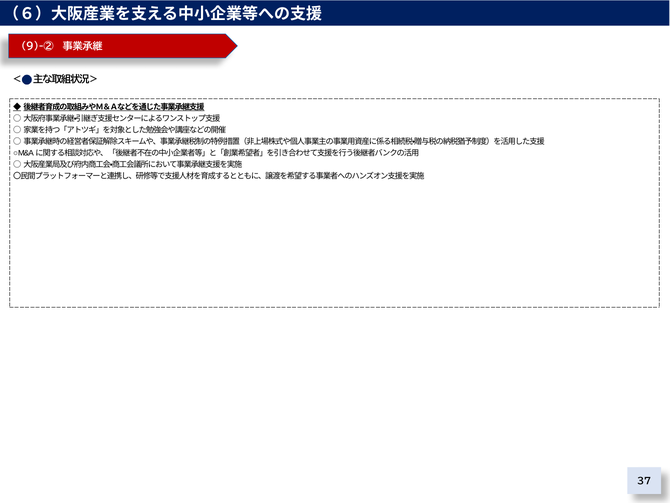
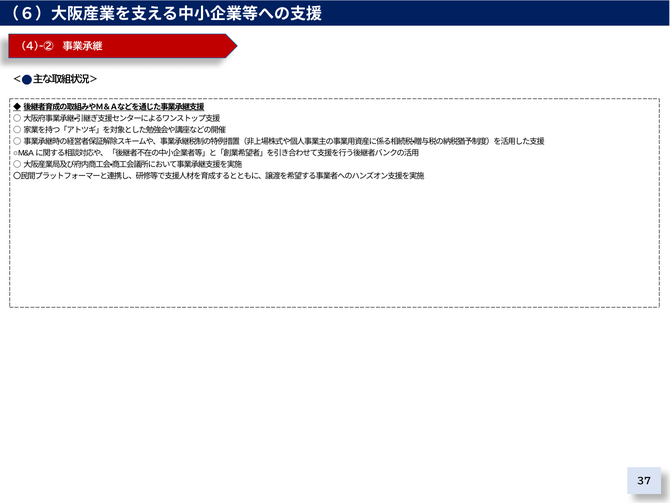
9)-②: 9)-② -> 4)-②
